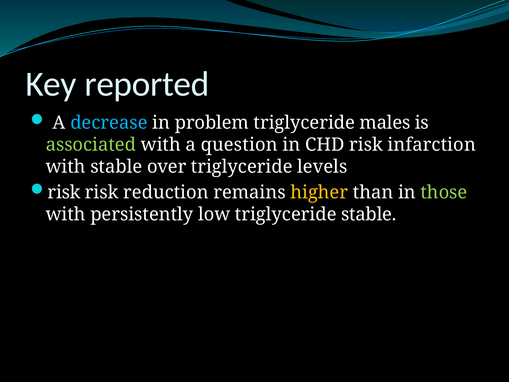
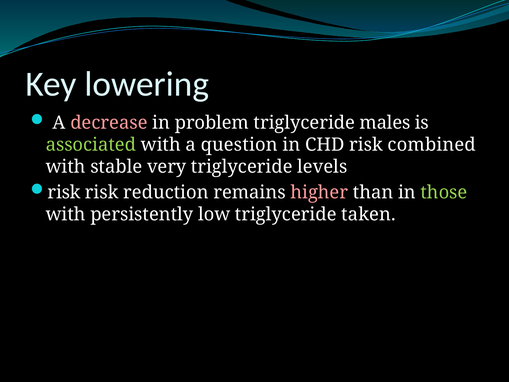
reported: reported -> lowering
decrease colour: light blue -> pink
infarction: infarction -> combined
over: over -> very
higher colour: yellow -> pink
triglyceride stable: stable -> taken
